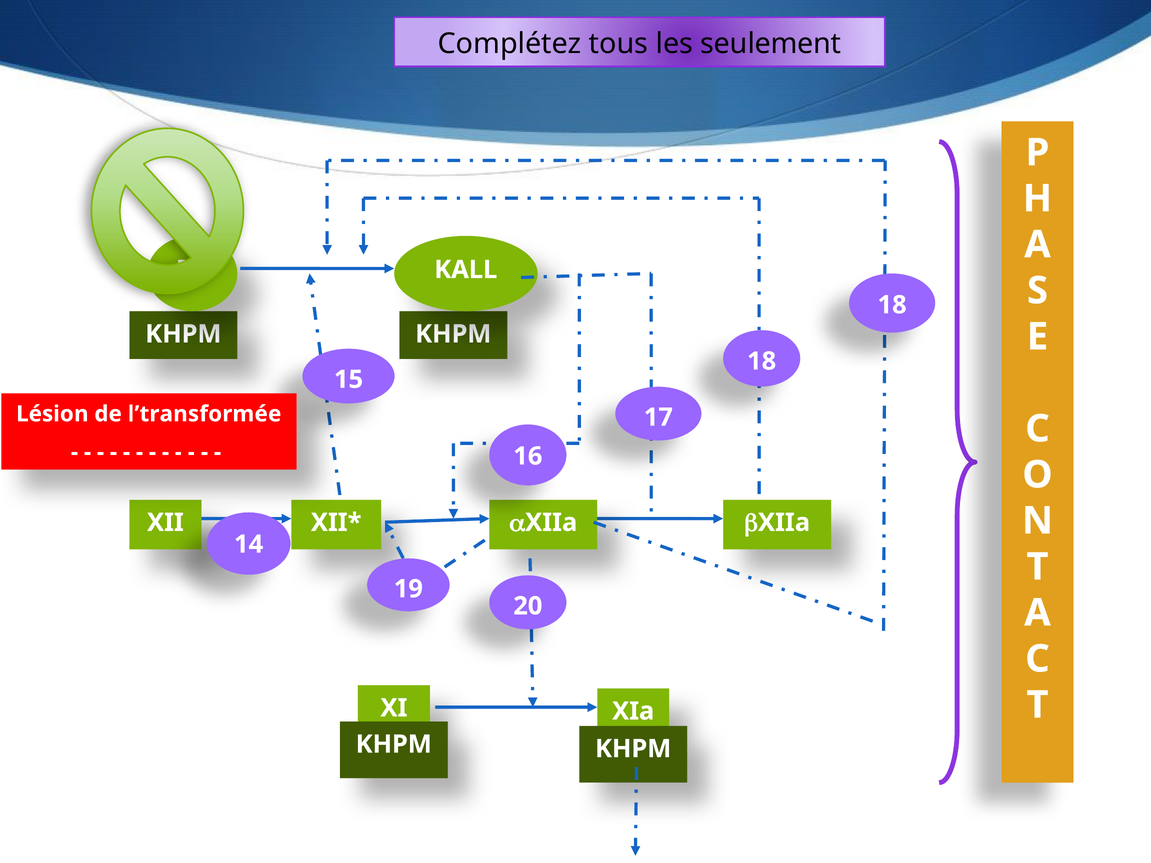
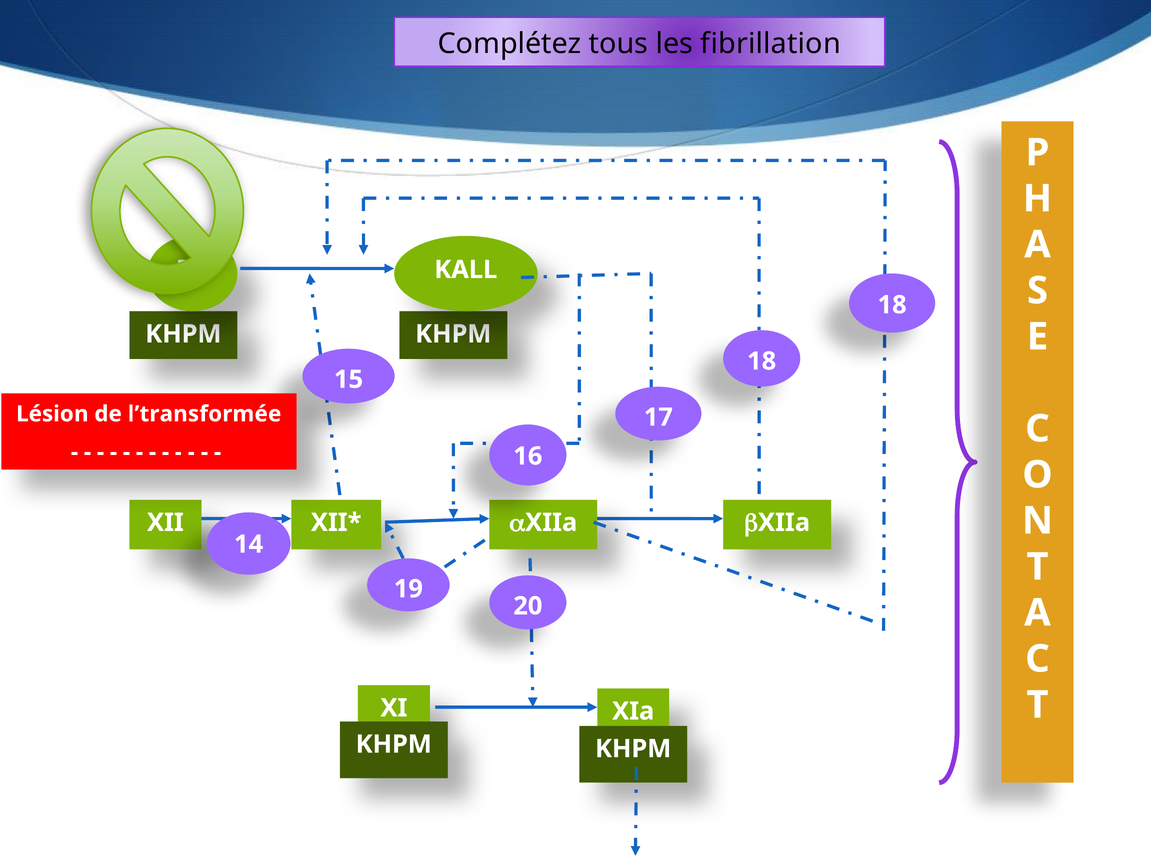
seulement: seulement -> fibrillation
